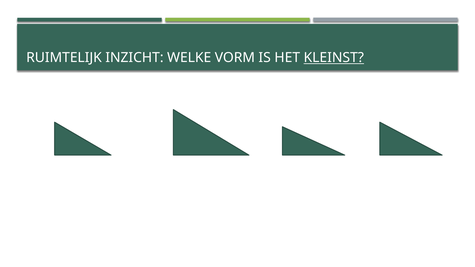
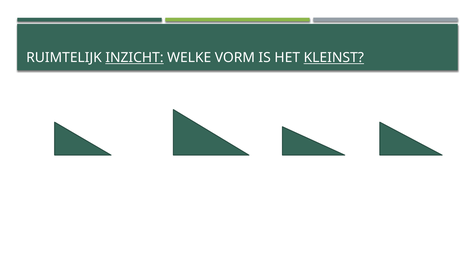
INZICHT underline: none -> present
